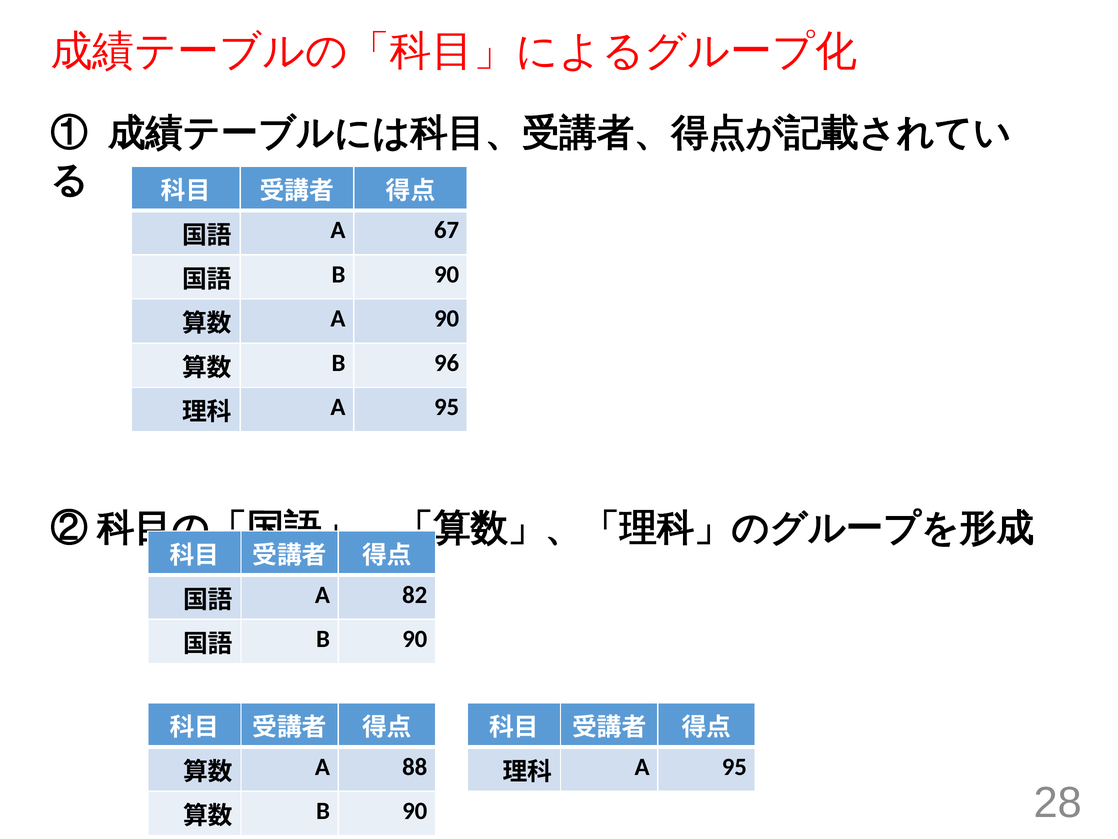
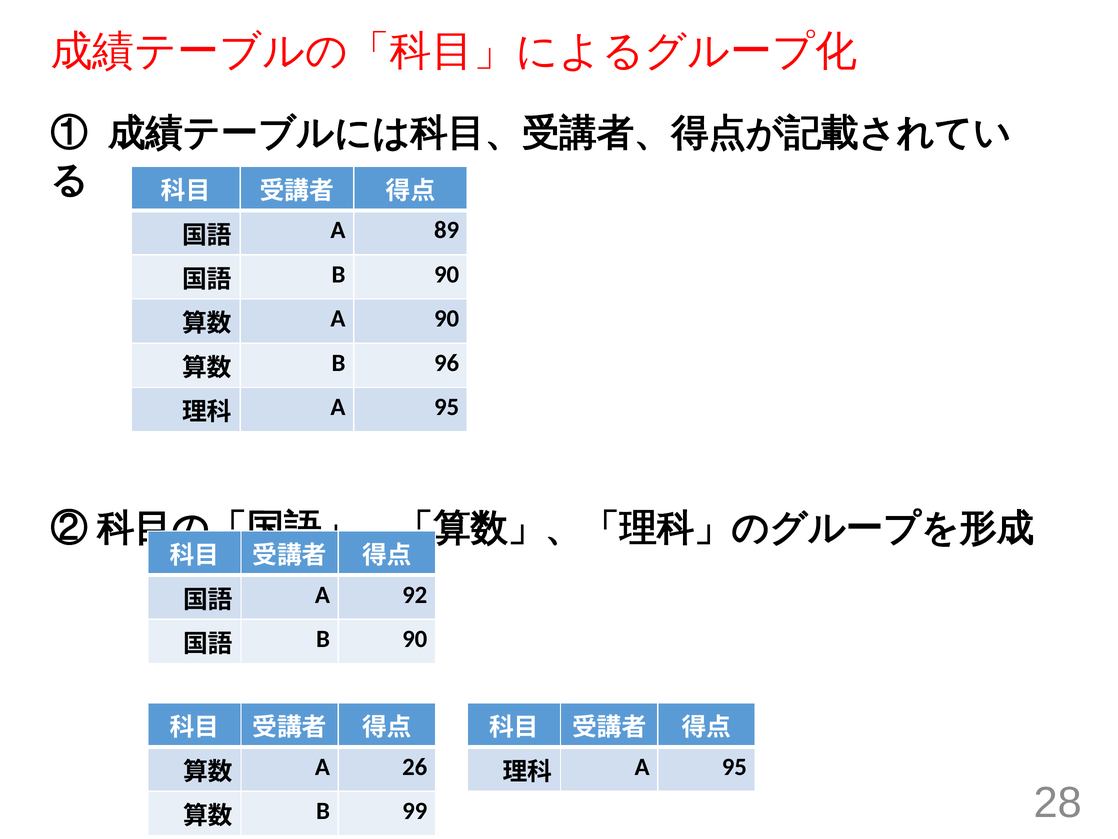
67: 67 -> 89
82: 82 -> 92
88: 88 -> 26
90 at (415, 811): 90 -> 99
